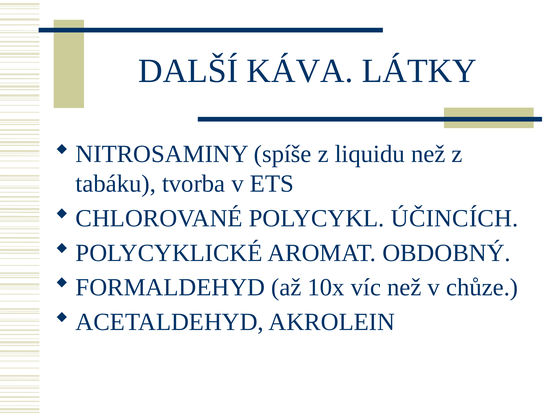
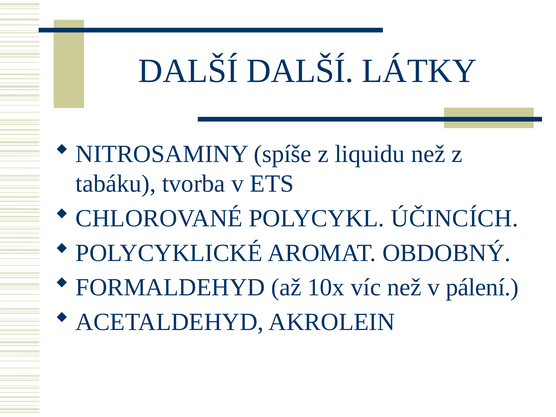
DALŠÍ KÁVA: KÁVA -> DALŠÍ
chůze: chůze -> pálení
